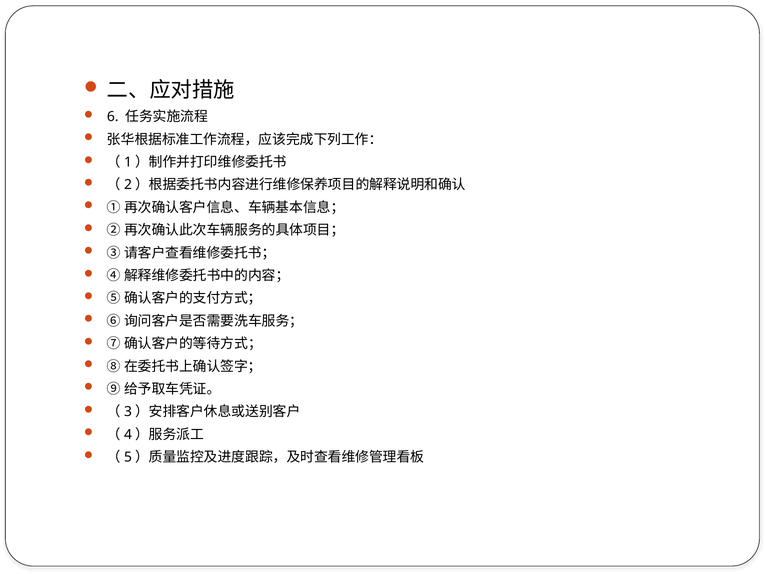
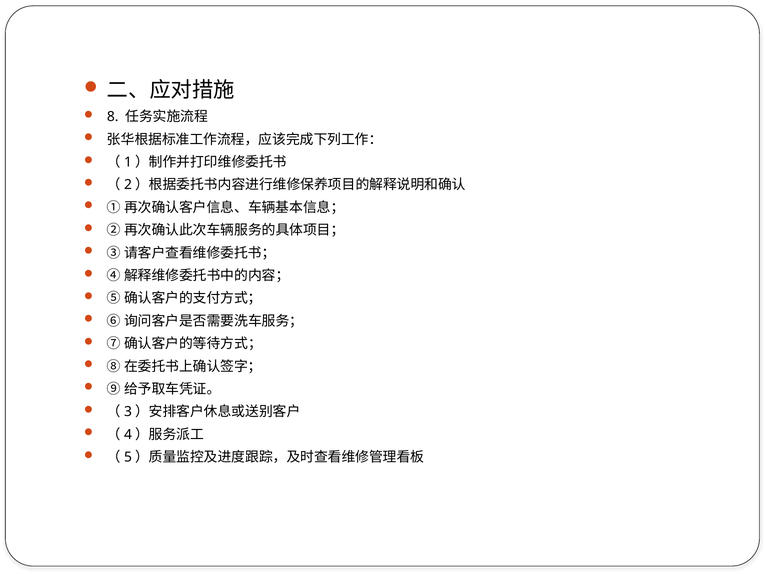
6: 6 -> 8
